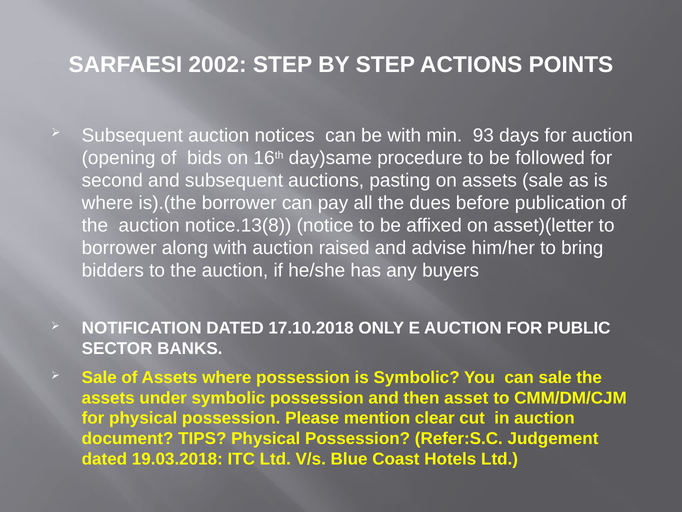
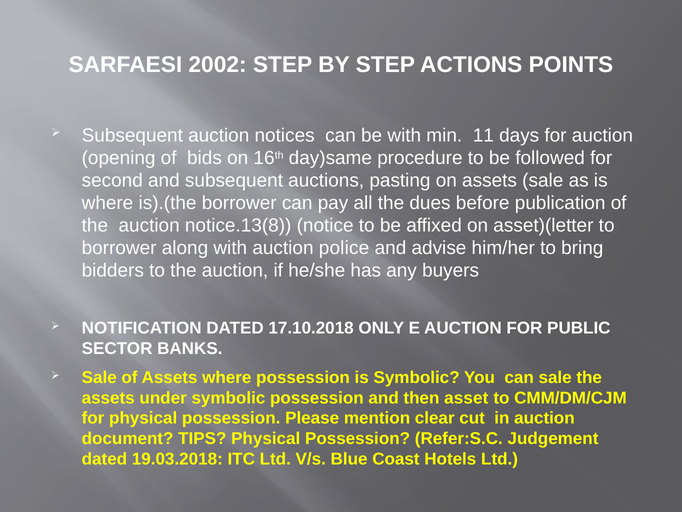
93: 93 -> 11
raised: raised -> police
